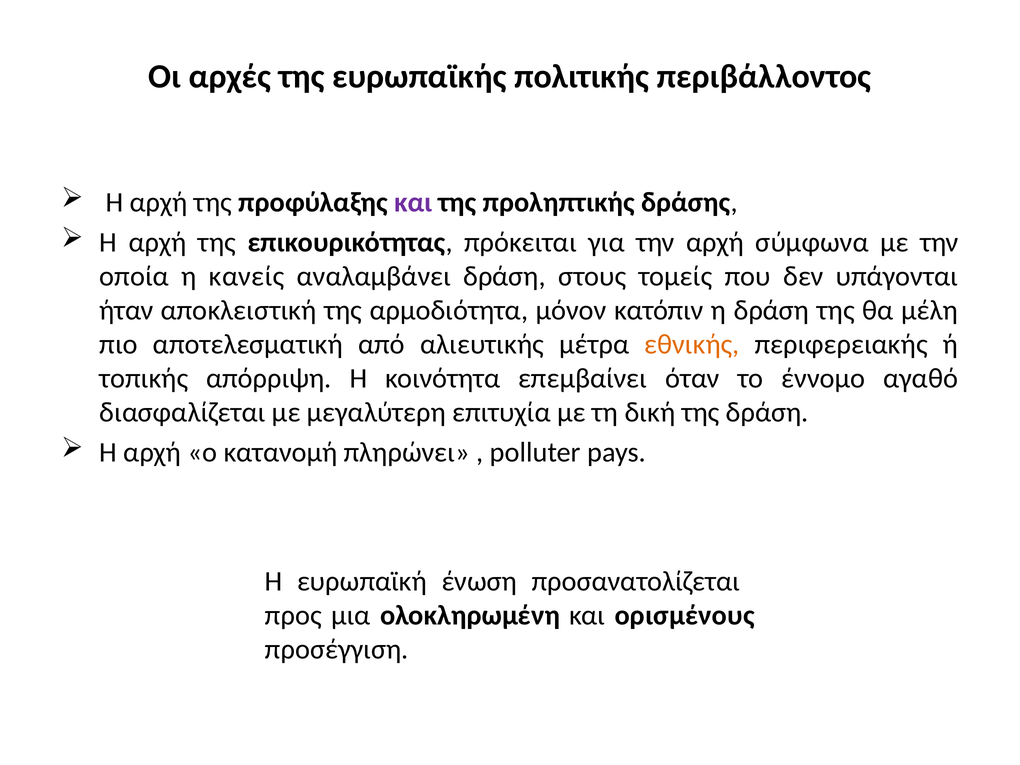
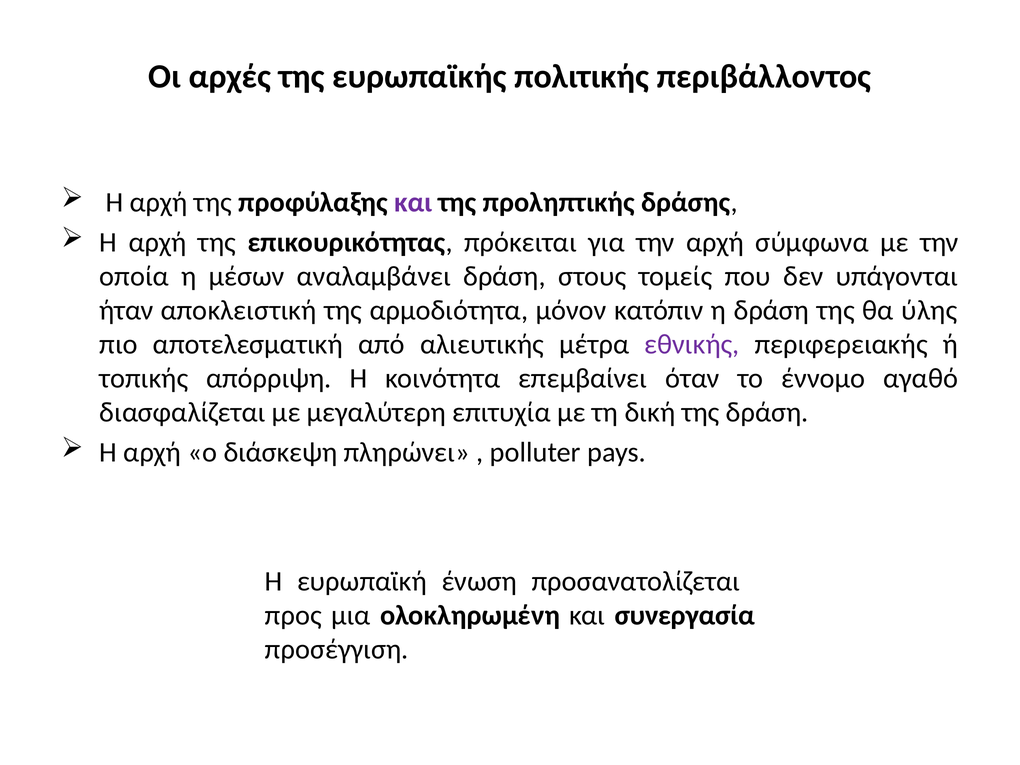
κανείς: κανείς -> μέσων
μέλη: μέλη -> ύλης
εθνικής colour: orange -> purple
κατανομή: κατανομή -> διάσκεψη
ορισμένους: ορισμένους -> συνεργασία
